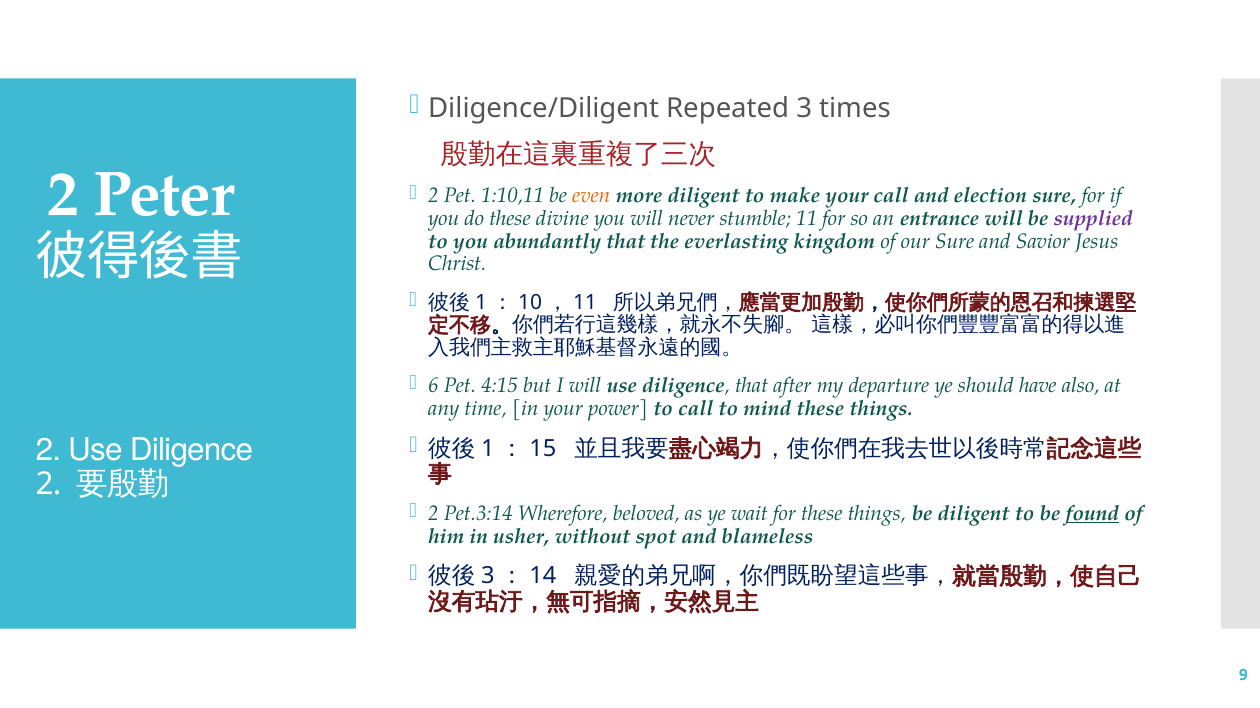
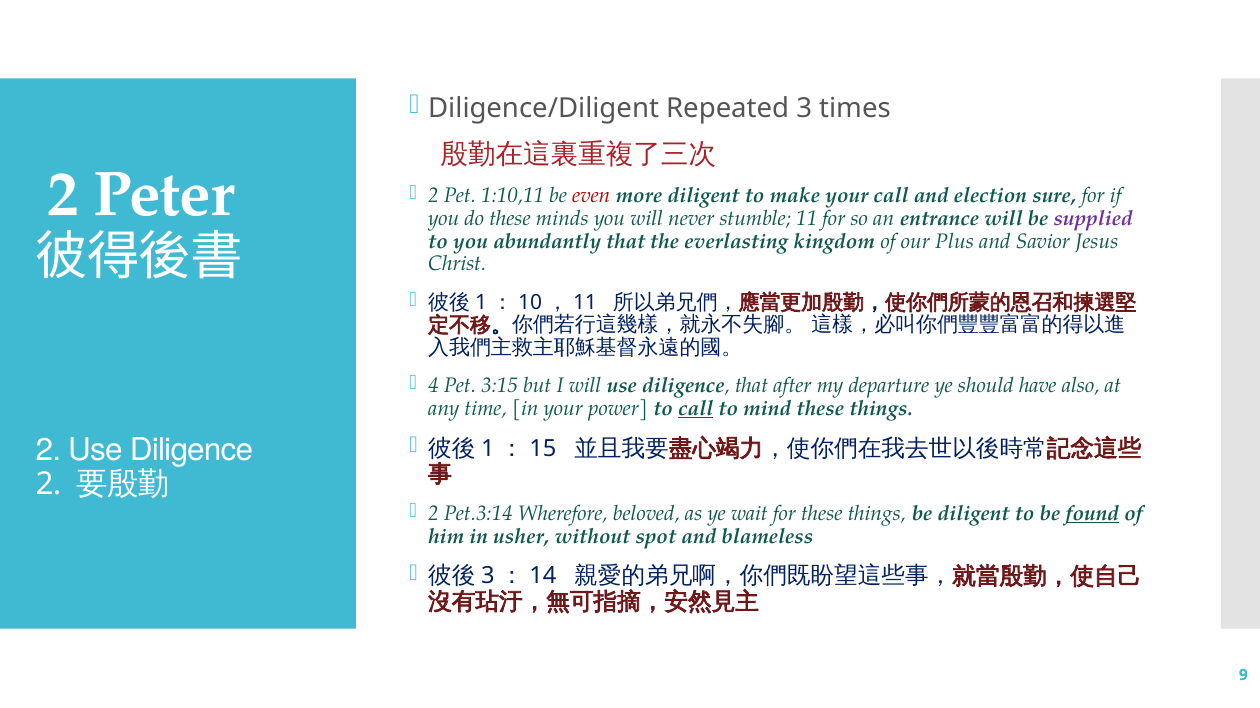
even colour: orange -> red
divine: divine -> minds
our Sure: Sure -> Plus
6: 6 -> 4
4:15: 4:15 -> 3:15
call at (696, 409) underline: none -> present
